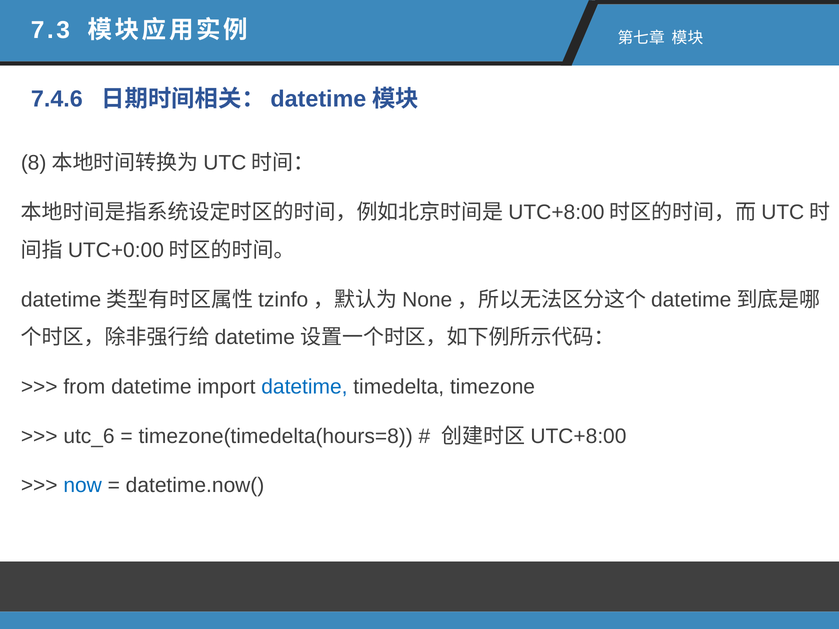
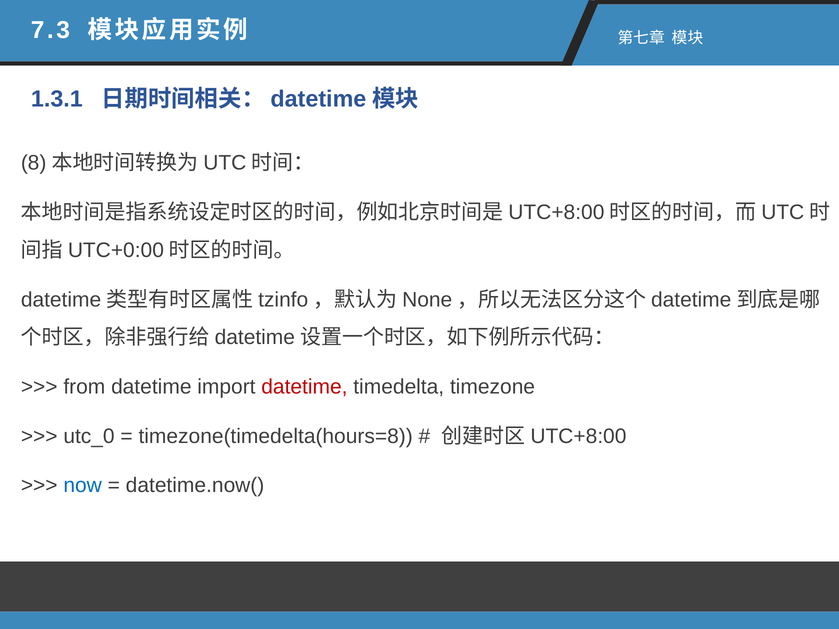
7.4.6: 7.4.6 -> 1.3.1
datetime at (304, 387) colour: blue -> red
utc_6: utc_6 -> utc_0
